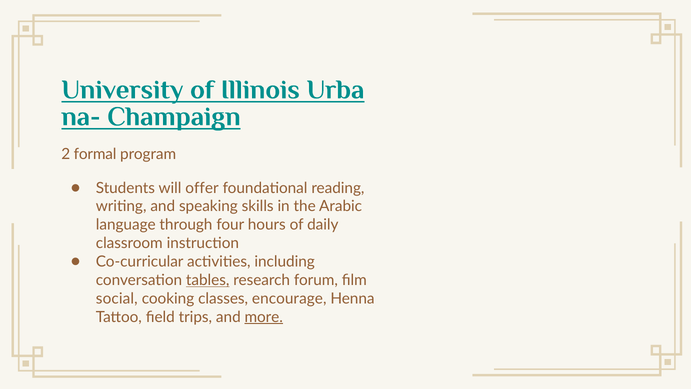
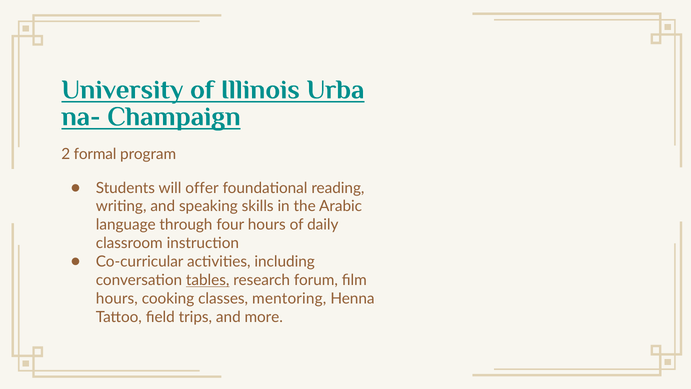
social at (117, 298): social -> hours
encourage: encourage -> mentoring
more underline: present -> none
